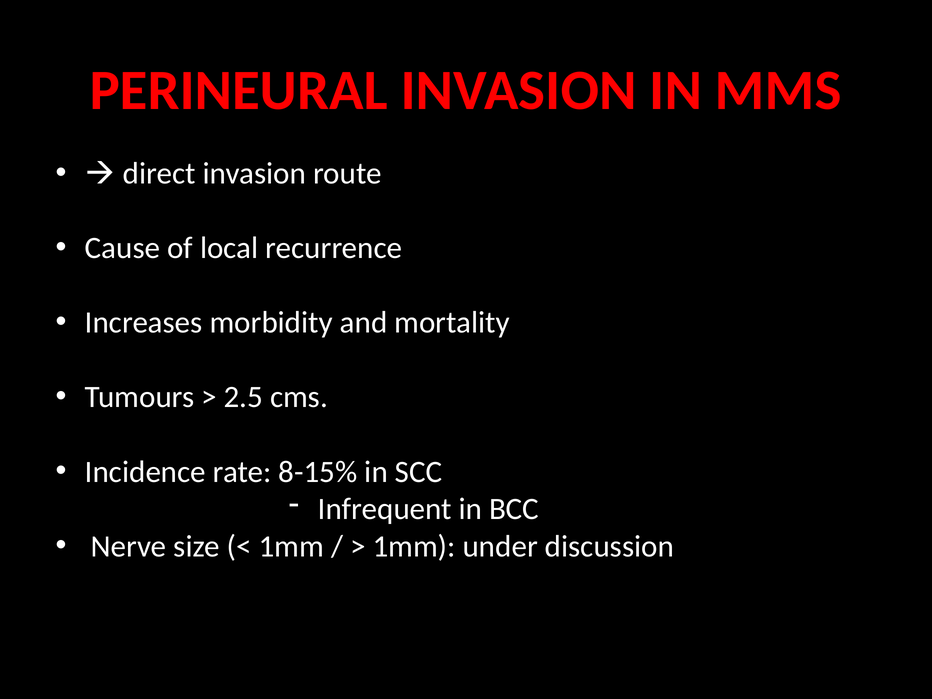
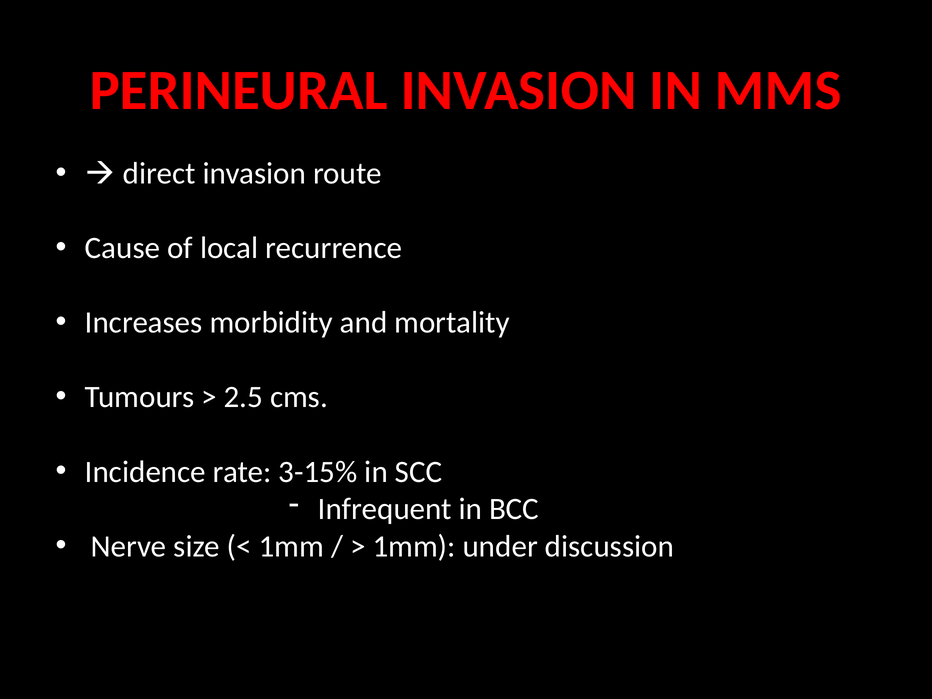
8-15%: 8-15% -> 3-15%
